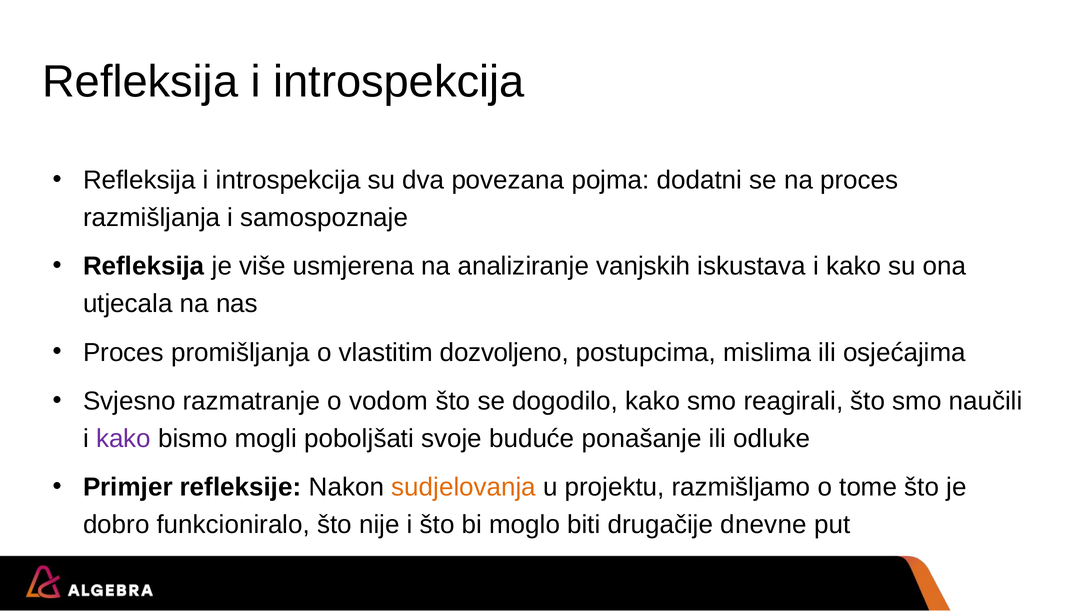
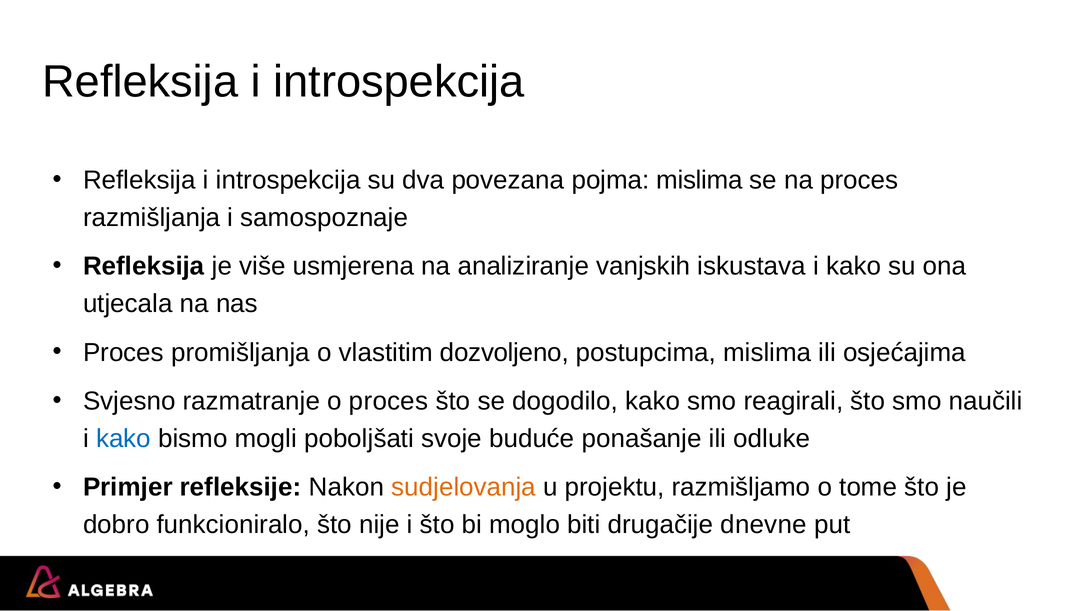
pojma dodatni: dodatni -> mislima
o vodom: vodom -> proces
kako at (124, 439) colour: purple -> blue
